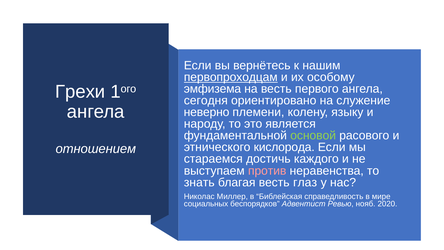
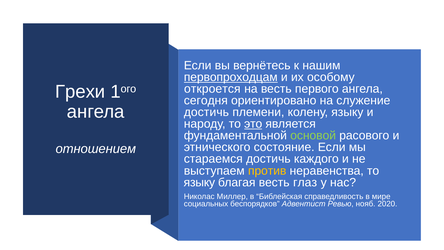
эмфизема: эмфизема -> откроется
неверно at (207, 112): неверно -> достичь
это underline: none -> present
кислорода: кислорода -> состояние
против colour: pink -> yellow
знать at (199, 182): знать -> языку
